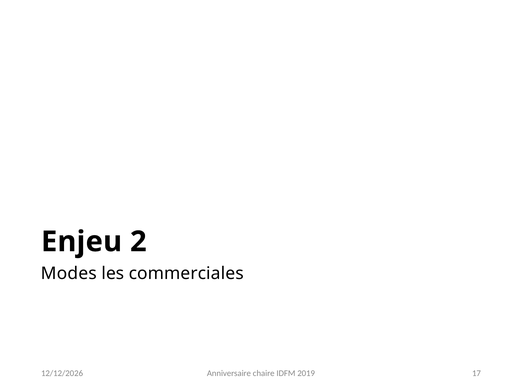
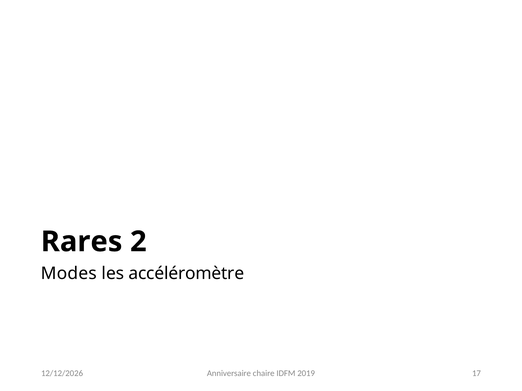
Enjeu: Enjeu -> Rares
commerciales: commerciales -> accéléromètre
